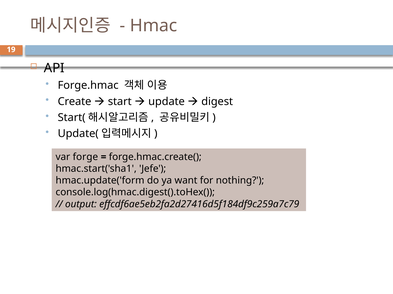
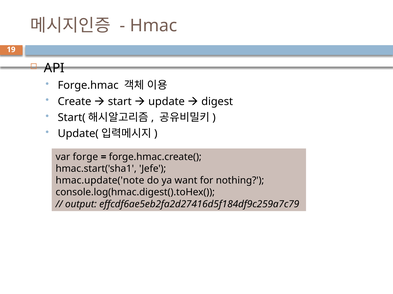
hmac.update('form: hmac.update('form -> hmac.update('note
